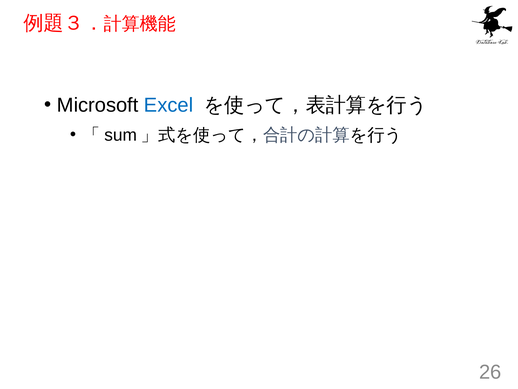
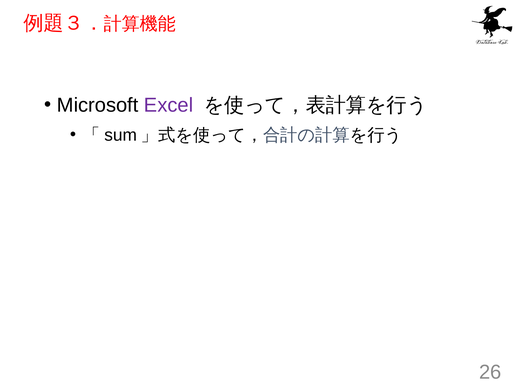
Excel colour: blue -> purple
